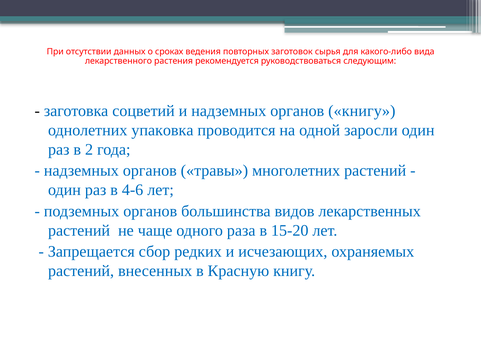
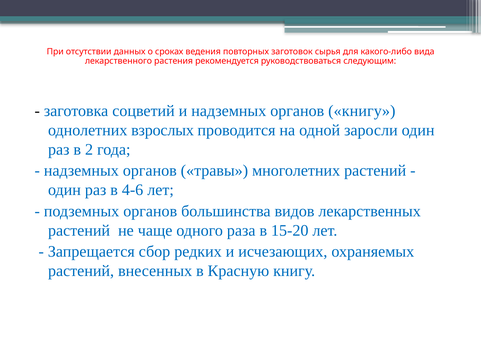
упаковка: упаковка -> взрослых
